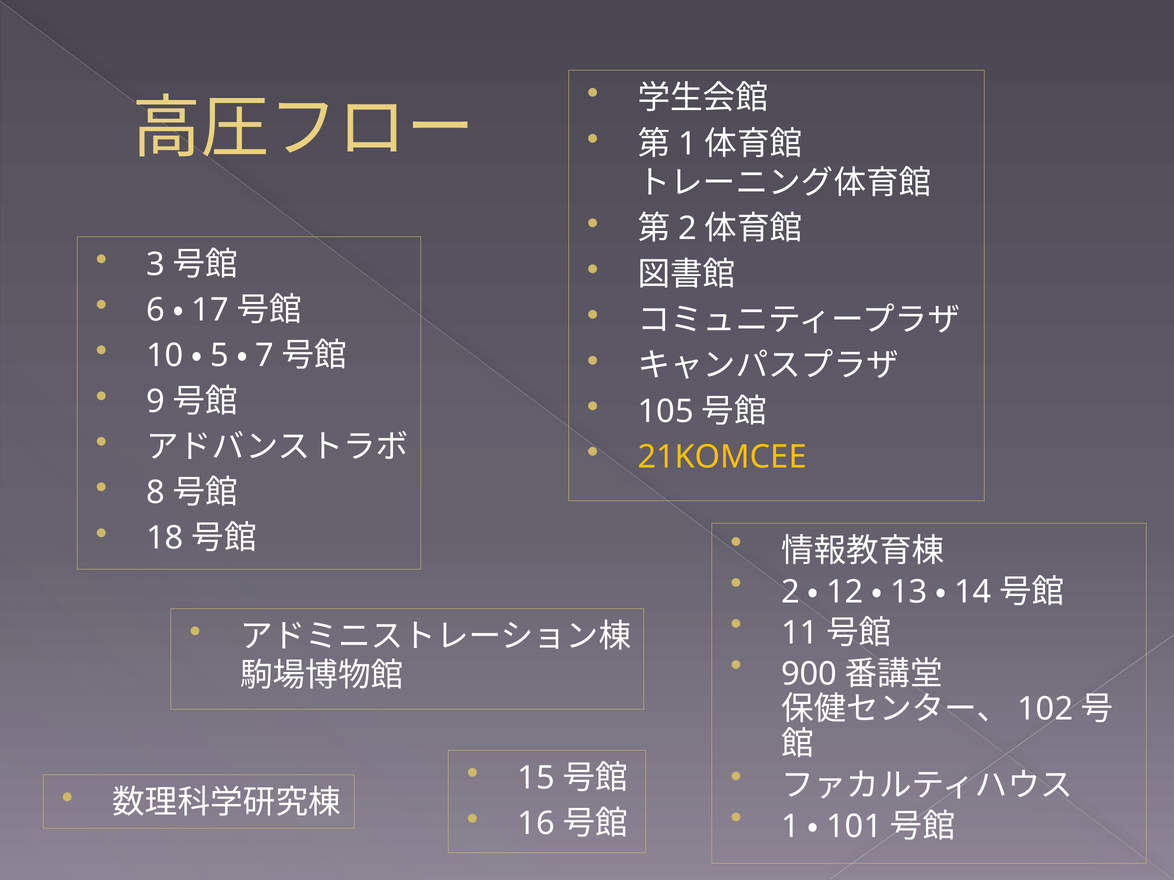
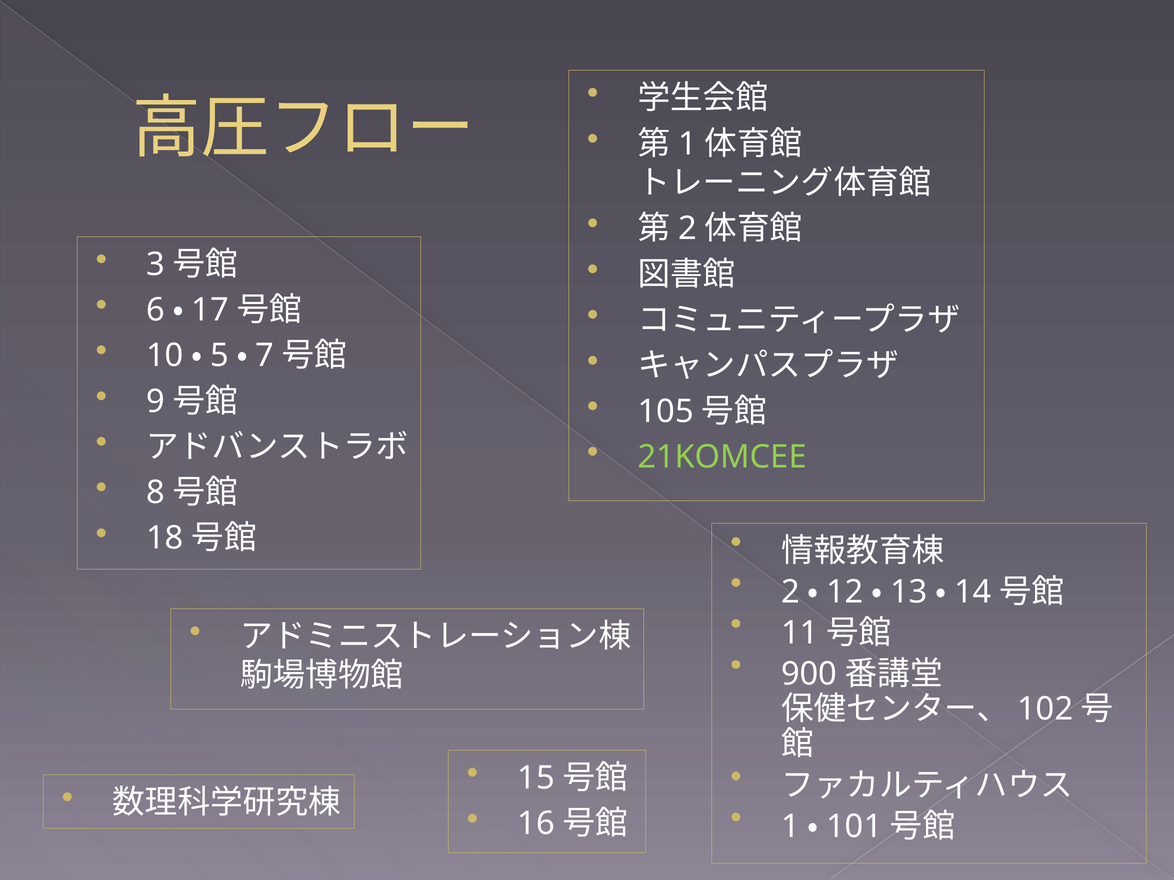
21KOMCEE colour: yellow -> light green
